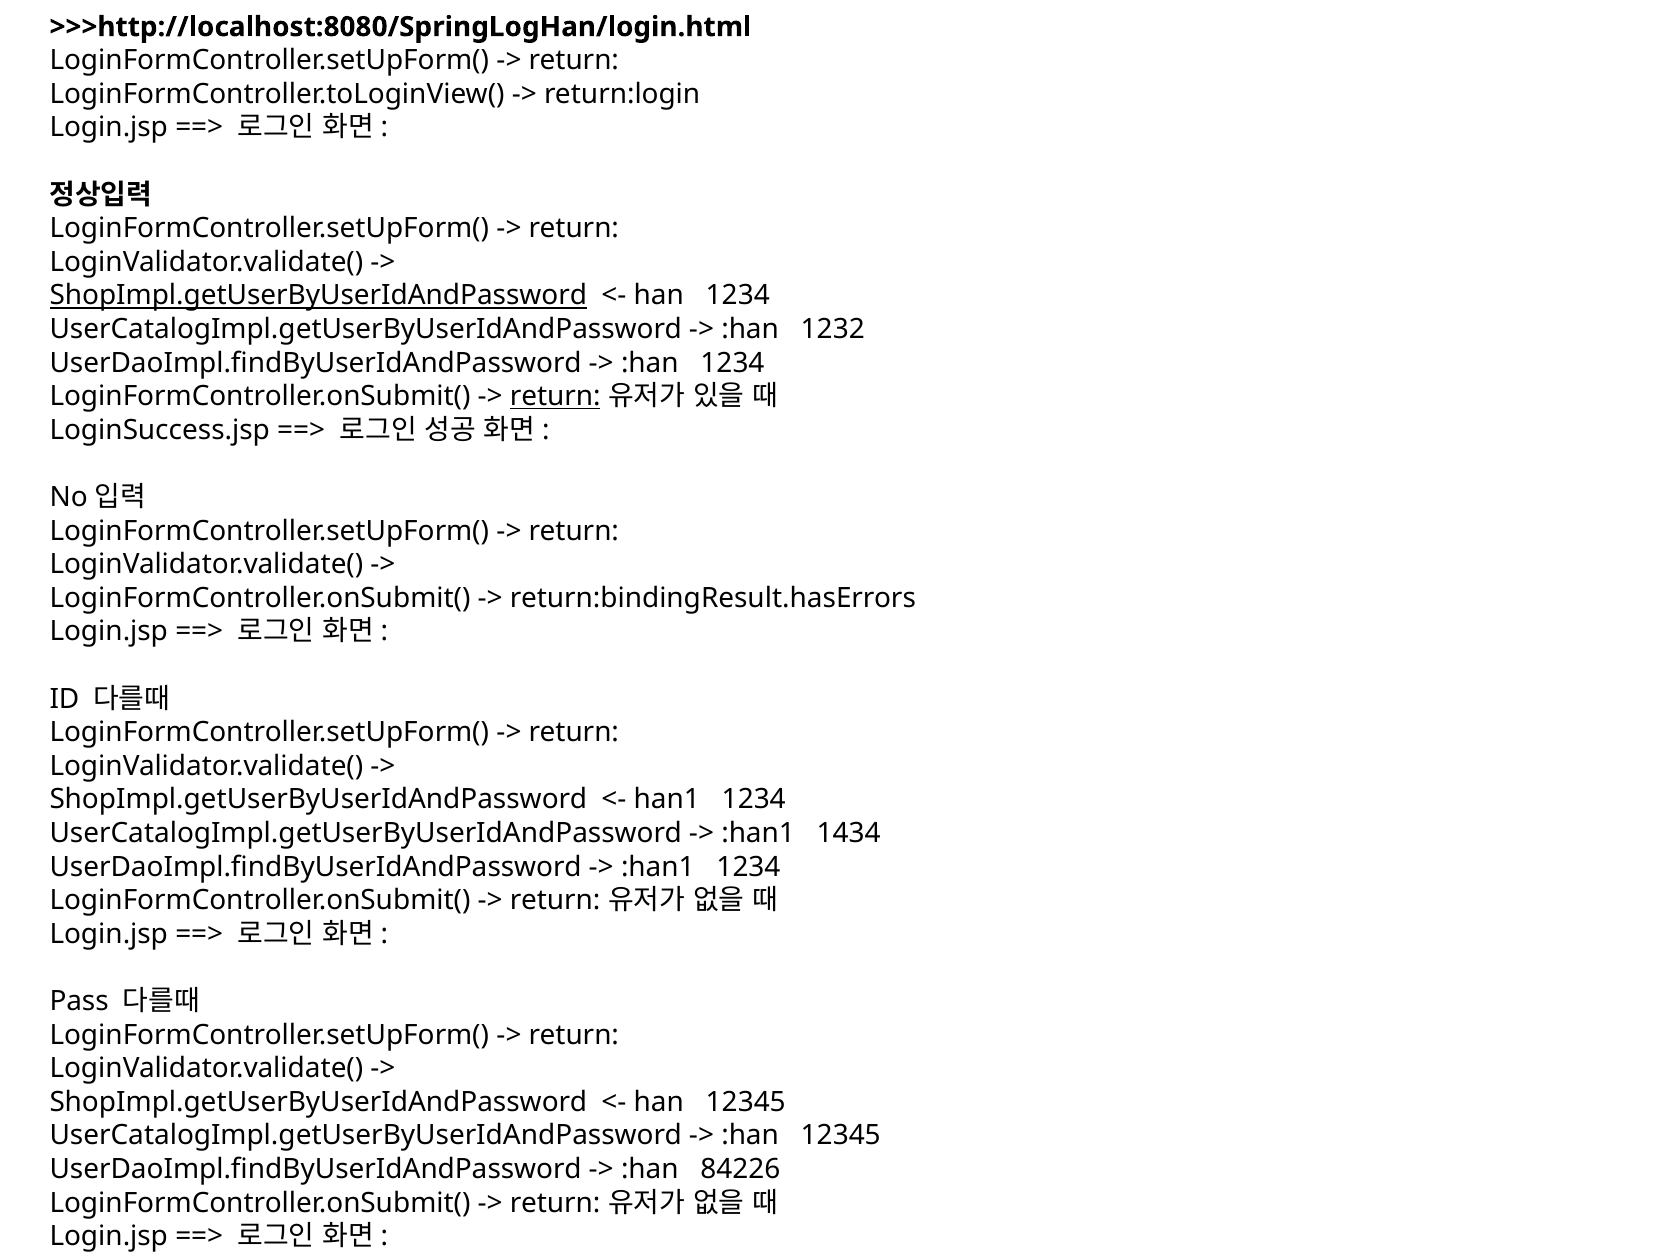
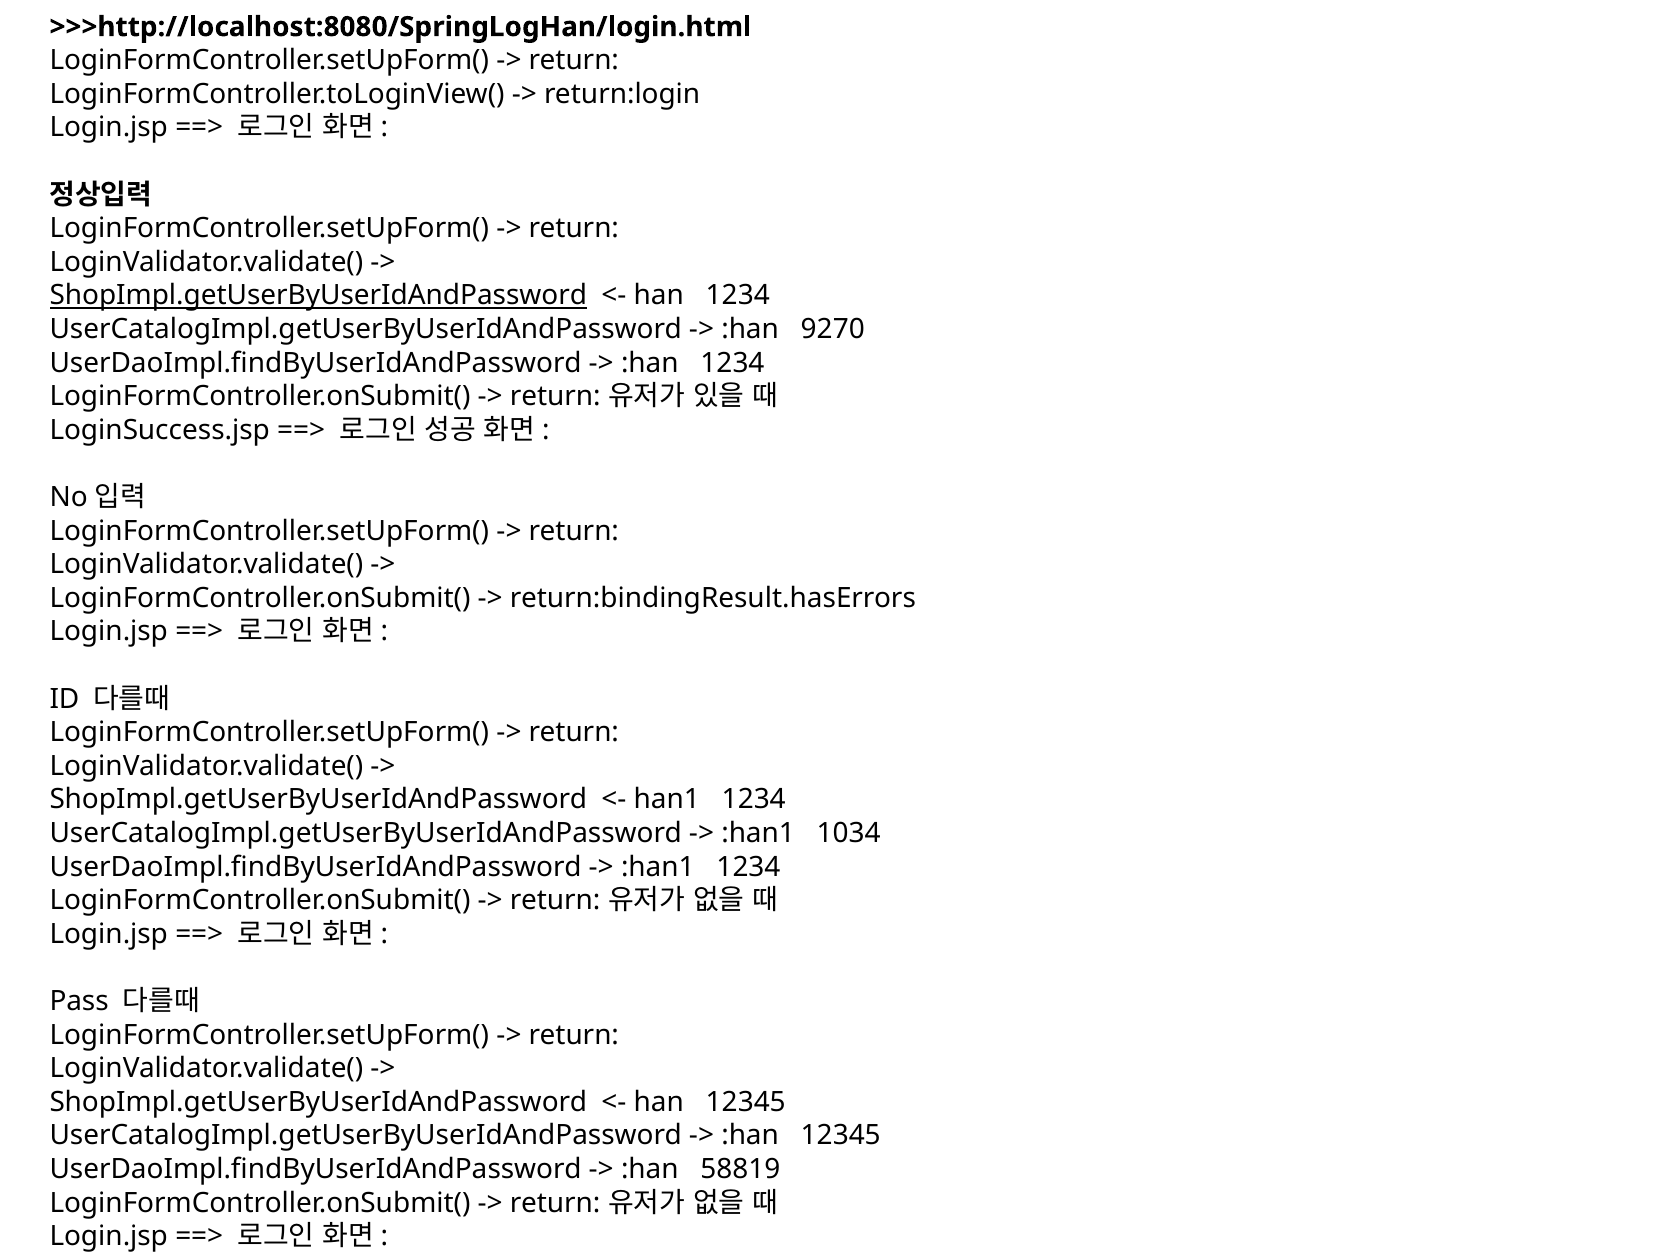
1232: 1232 -> 9270
return at (555, 397) underline: present -> none
1434: 1434 -> 1034
84226: 84226 -> 58819
